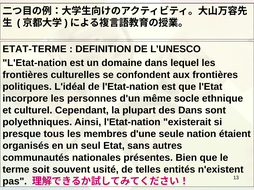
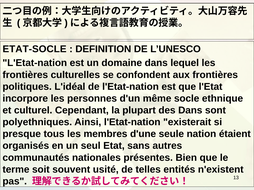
ETAT-TERME: ETAT-TERME -> ETAT-SOCLE
